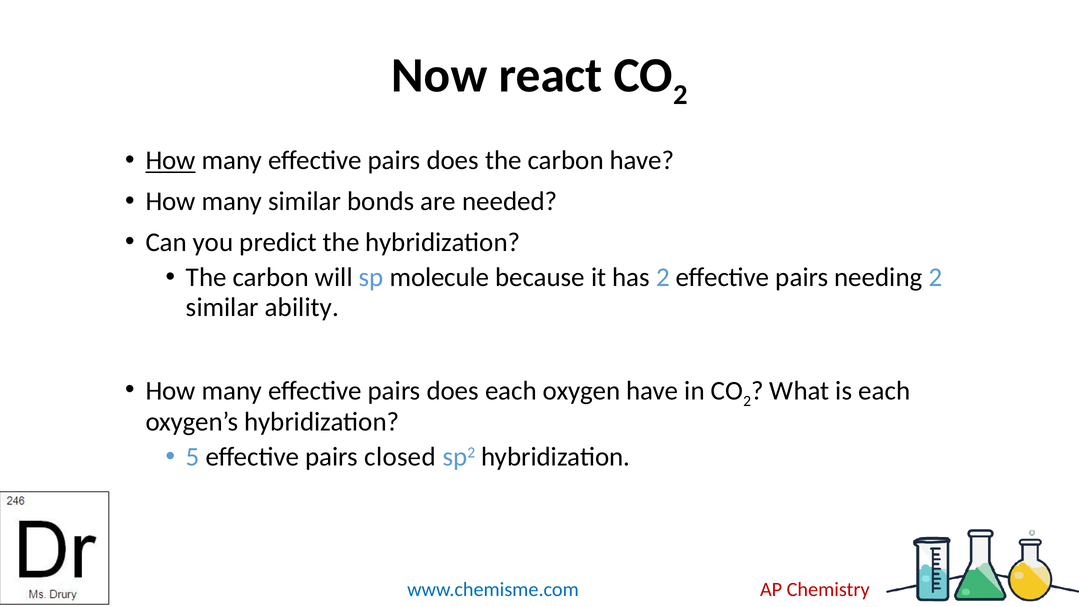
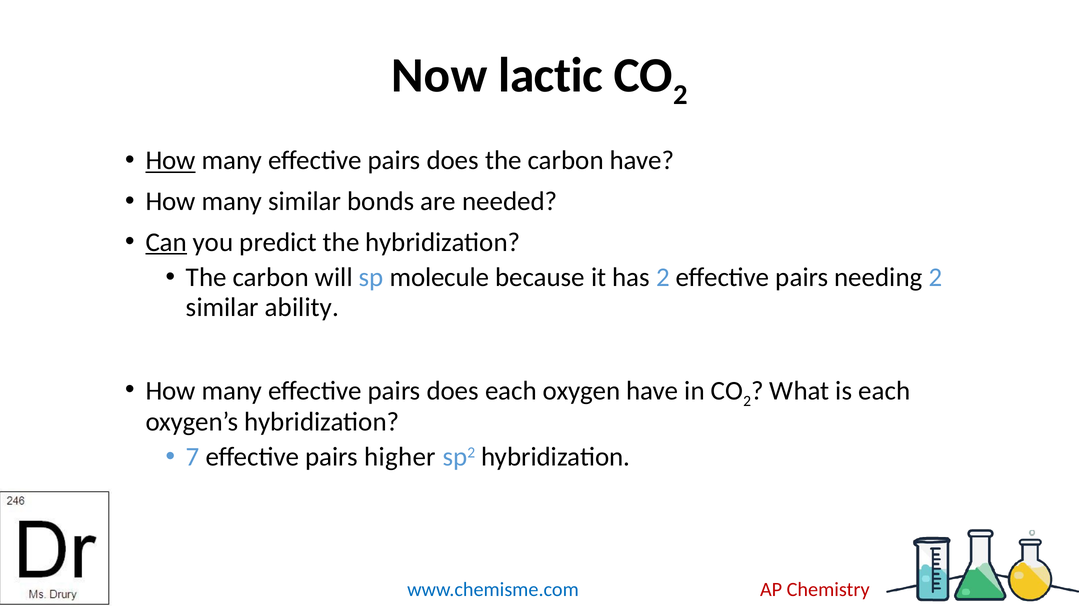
react: react -> lactic
Can underline: none -> present
5: 5 -> 7
closed: closed -> higher
